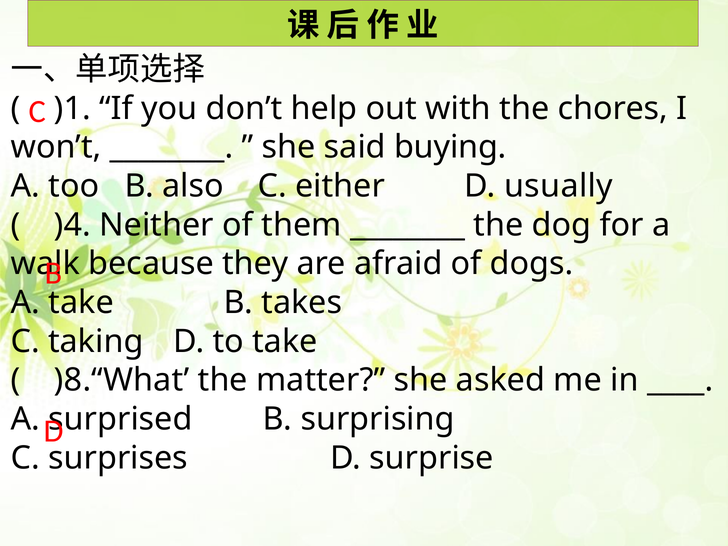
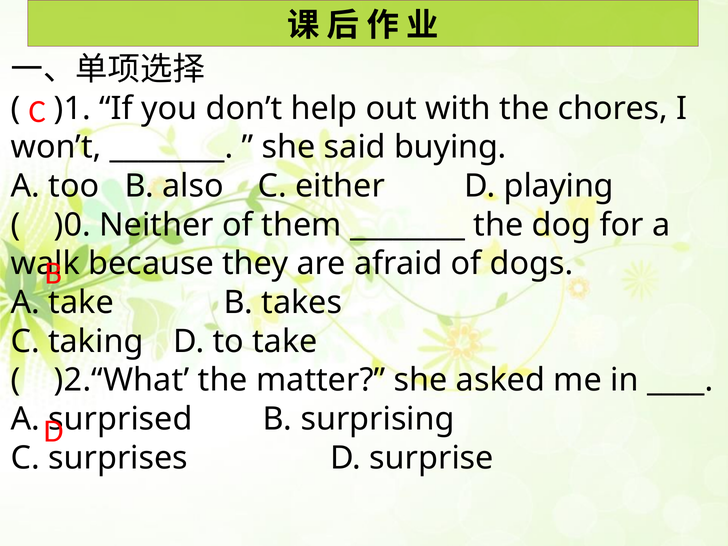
usually: usually -> playing
)4: )4 -> )0
)8.“What: )8.“What -> )2.“What
